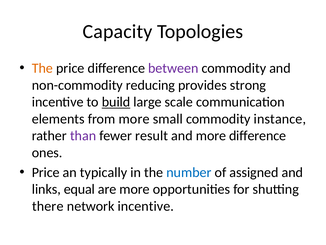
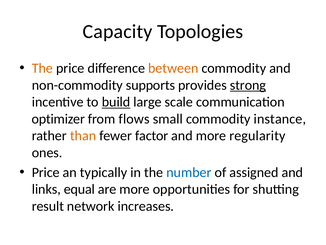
between colour: purple -> orange
reducing: reducing -> supports
strong underline: none -> present
elements: elements -> optimizer
from more: more -> flows
than colour: purple -> orange
result: result -> factor
more difference: difference -> regularity
there: there -> result
network incentive: incentive -> increases
